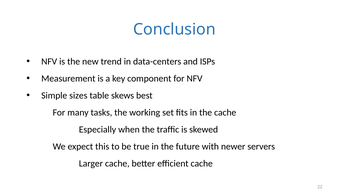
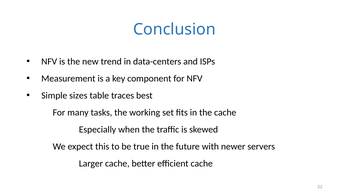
skews: skews -> traces
